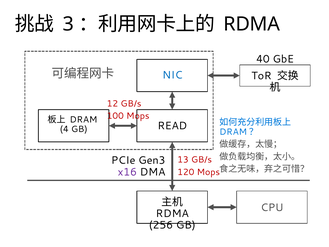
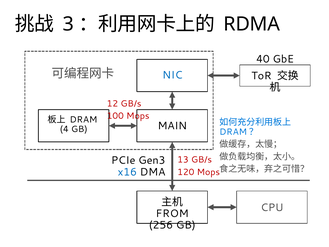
READ: READ -> MAIN
x16 colour: purple -> blue
RDMA at (172, 213): RDMA -> FROM
